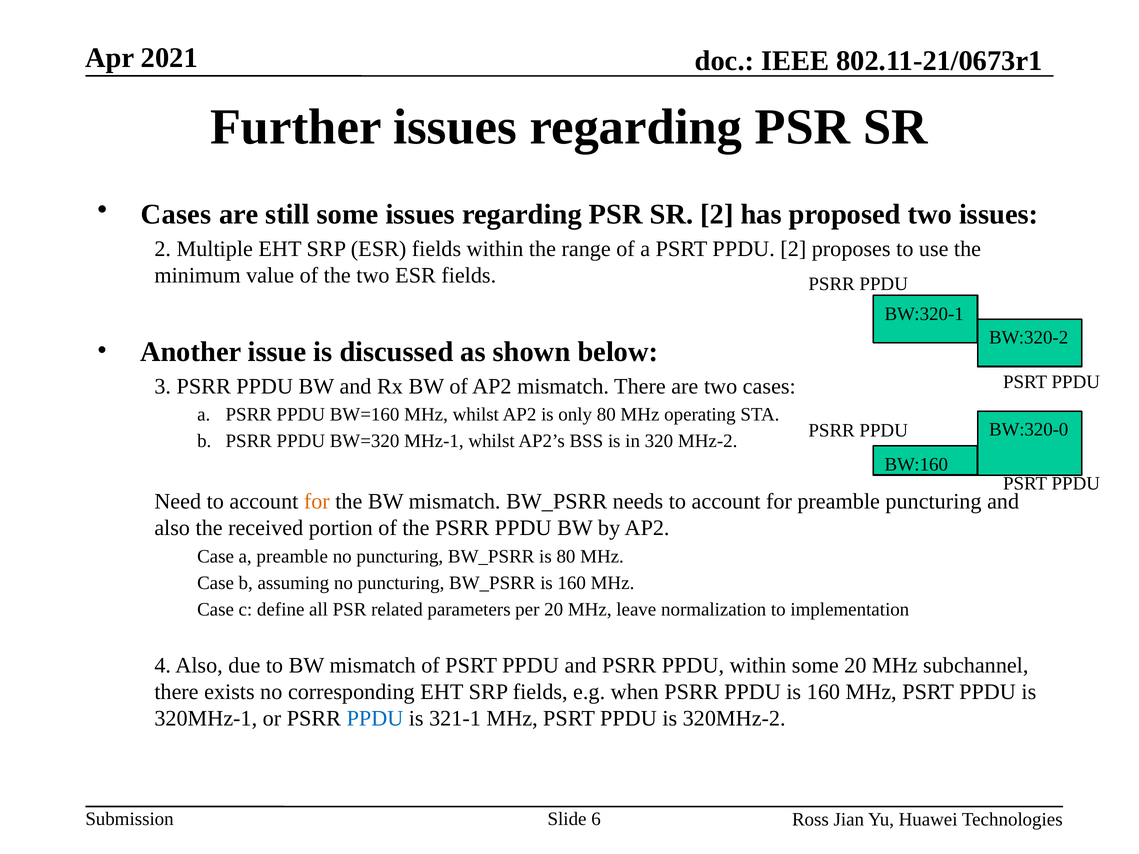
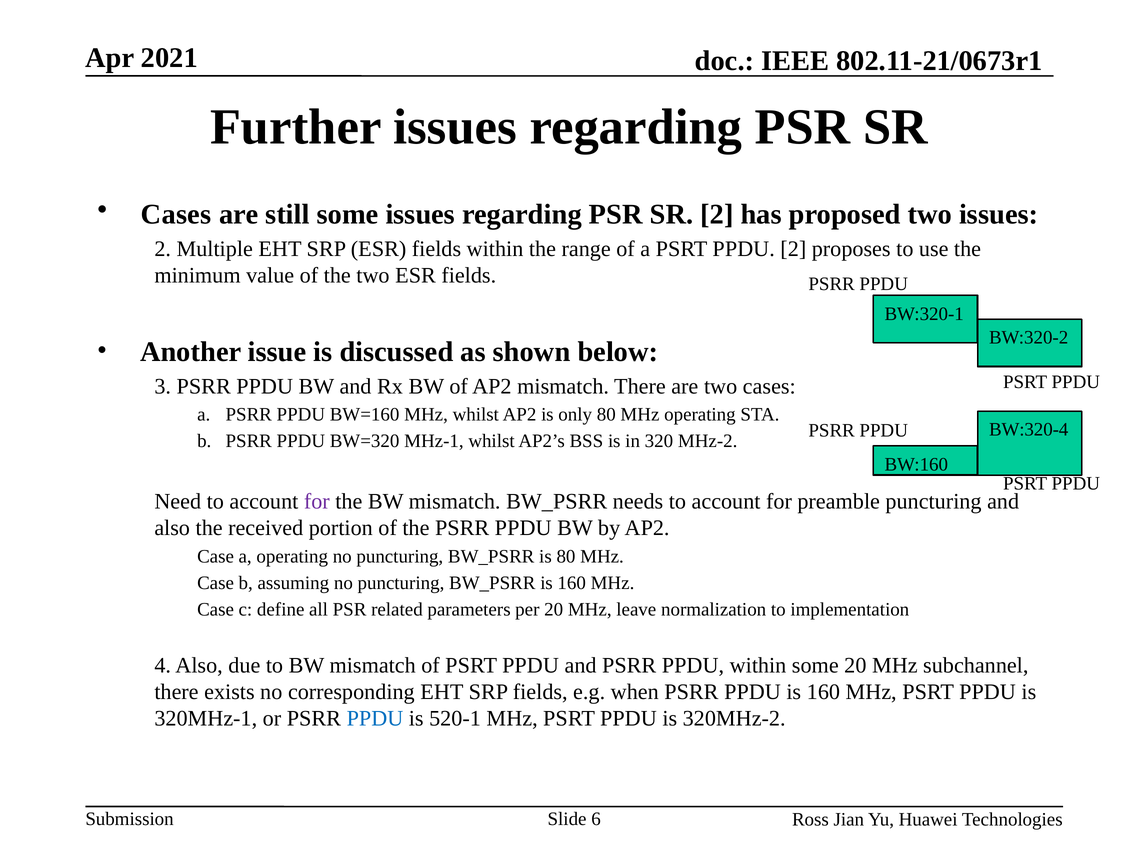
BW:320-0: BW:320-0 -> BW:320-4
for at (317, 502) colour: orange -> purple
a preamble: preamble -> operating
321-1: 321-1 -> 520-1
